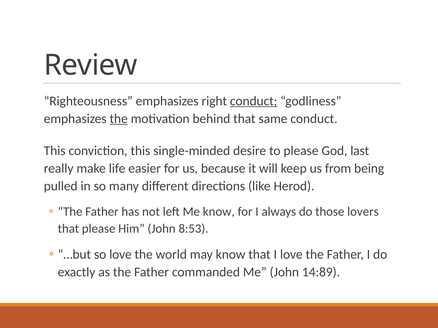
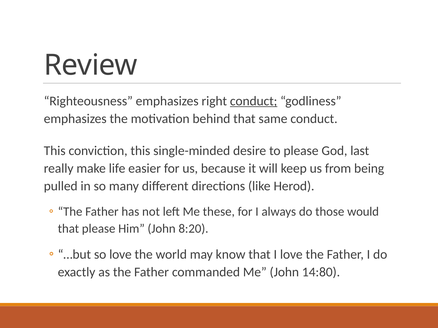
the at (119, 119) underline: present -> none
Me know: know -> these
lovers: lovers -> would
8:53: 8:53 -> 8:20
14:89: 14:89 -> 14:80
